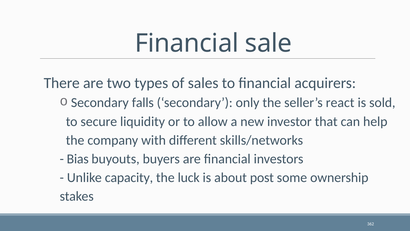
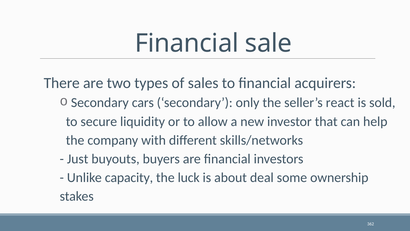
falls: falls -> cars
Bias: Bias -> Just
post: post -> deal
